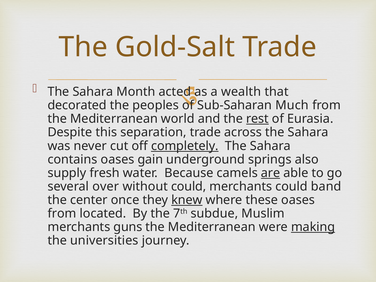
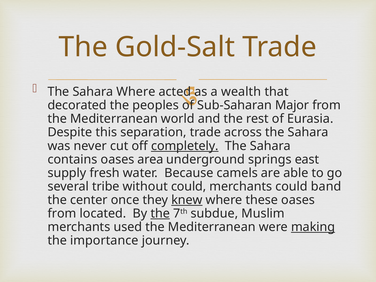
Sahara Month: Month -> Where
Much: Much -> Major
rest underline: present -> none
gain: gain -> area
also: also -> east
are underline: present -> none
over: over -> tribe
the at (160, 214) underline: none -> present
guns: guns -> used
universities: universities -> importance
